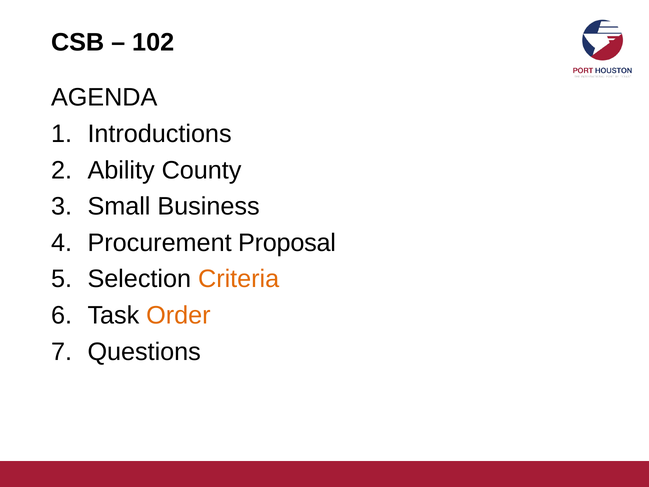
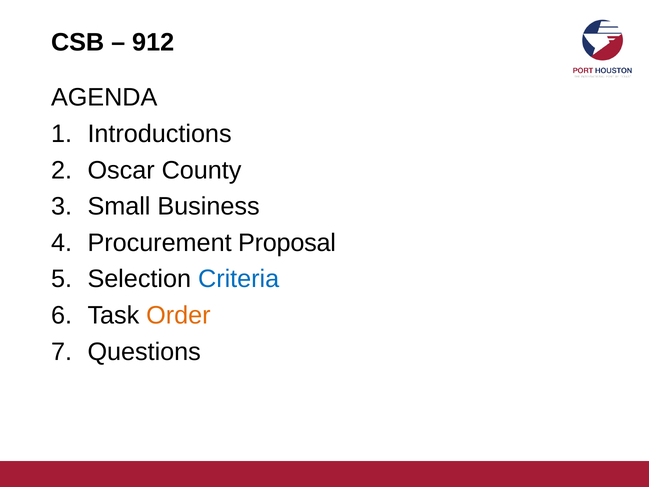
102: 102 -> 912
Ability: Ability -> Oscar
Criteria colour: orange -> blue
